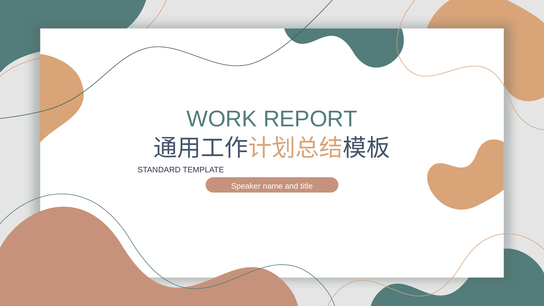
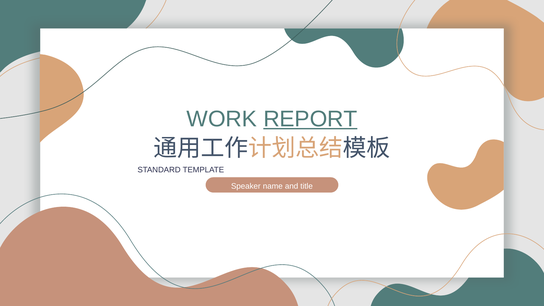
REPORT underline: none -> present
